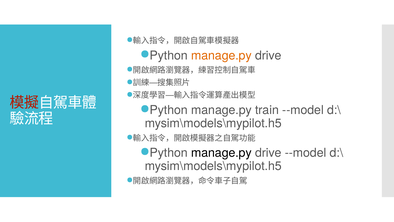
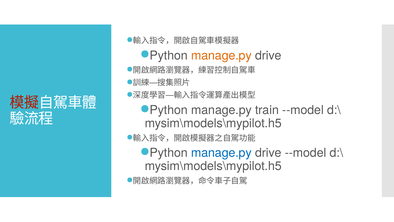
manage.py at (221, 153) colour: black -> blue
